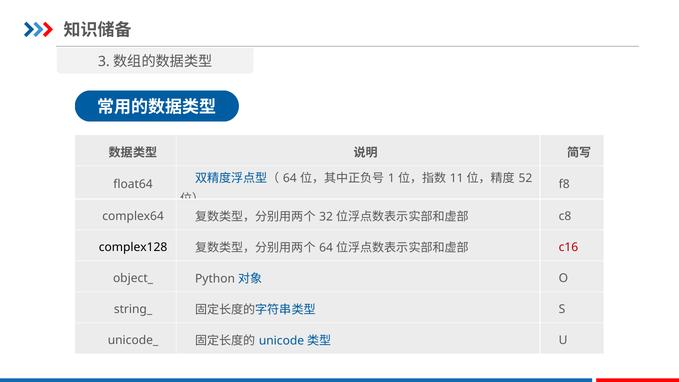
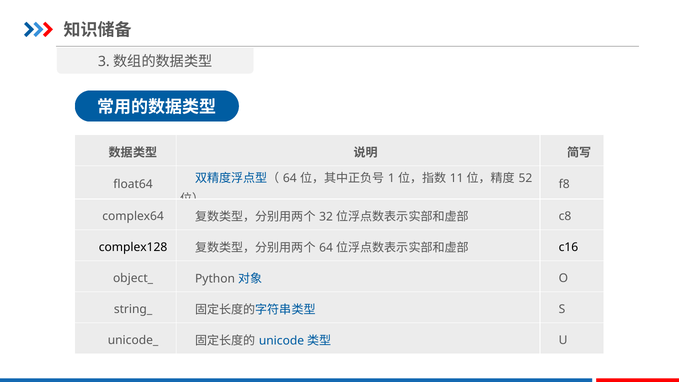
c16 colour: red -> black
